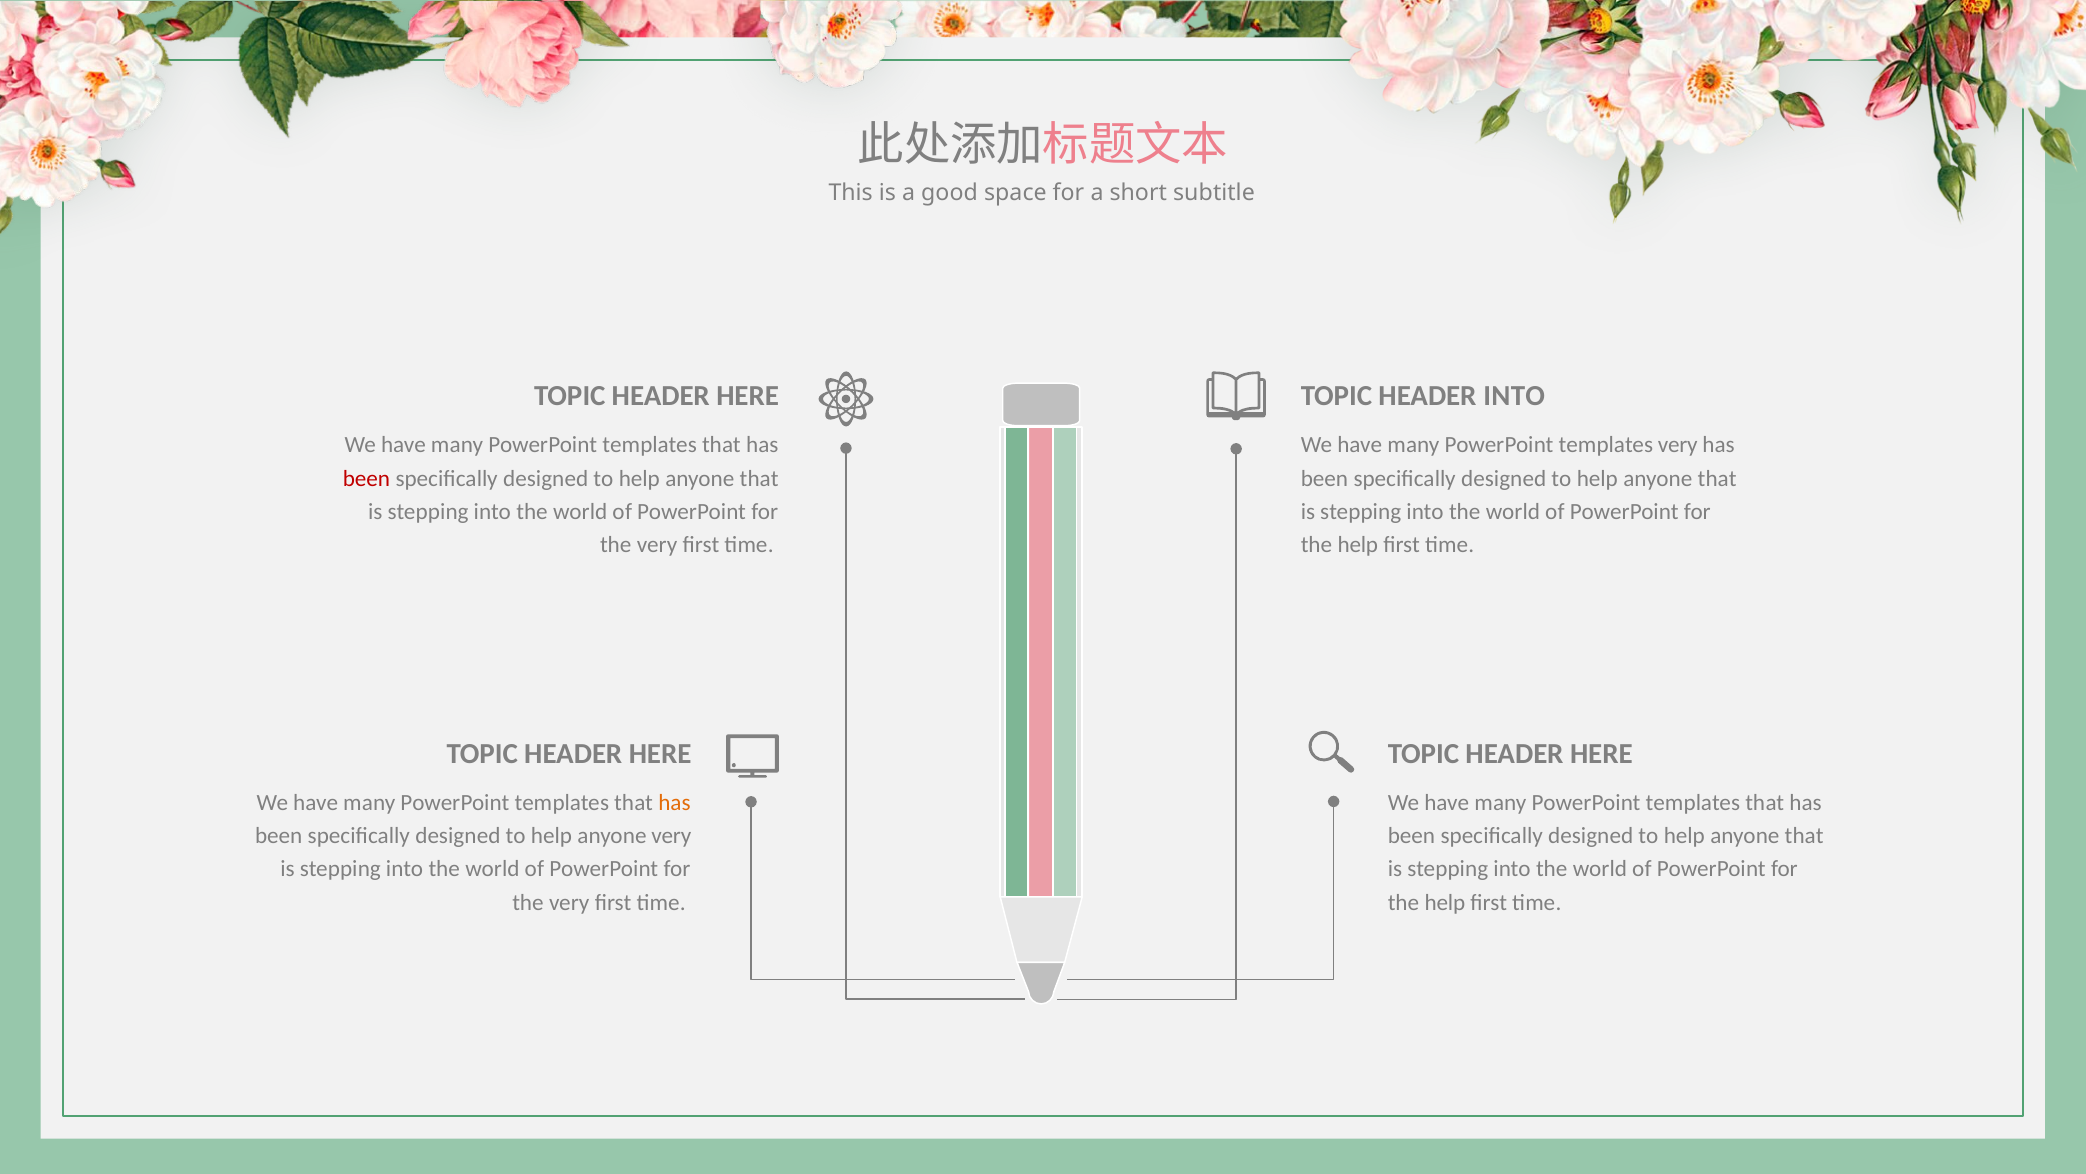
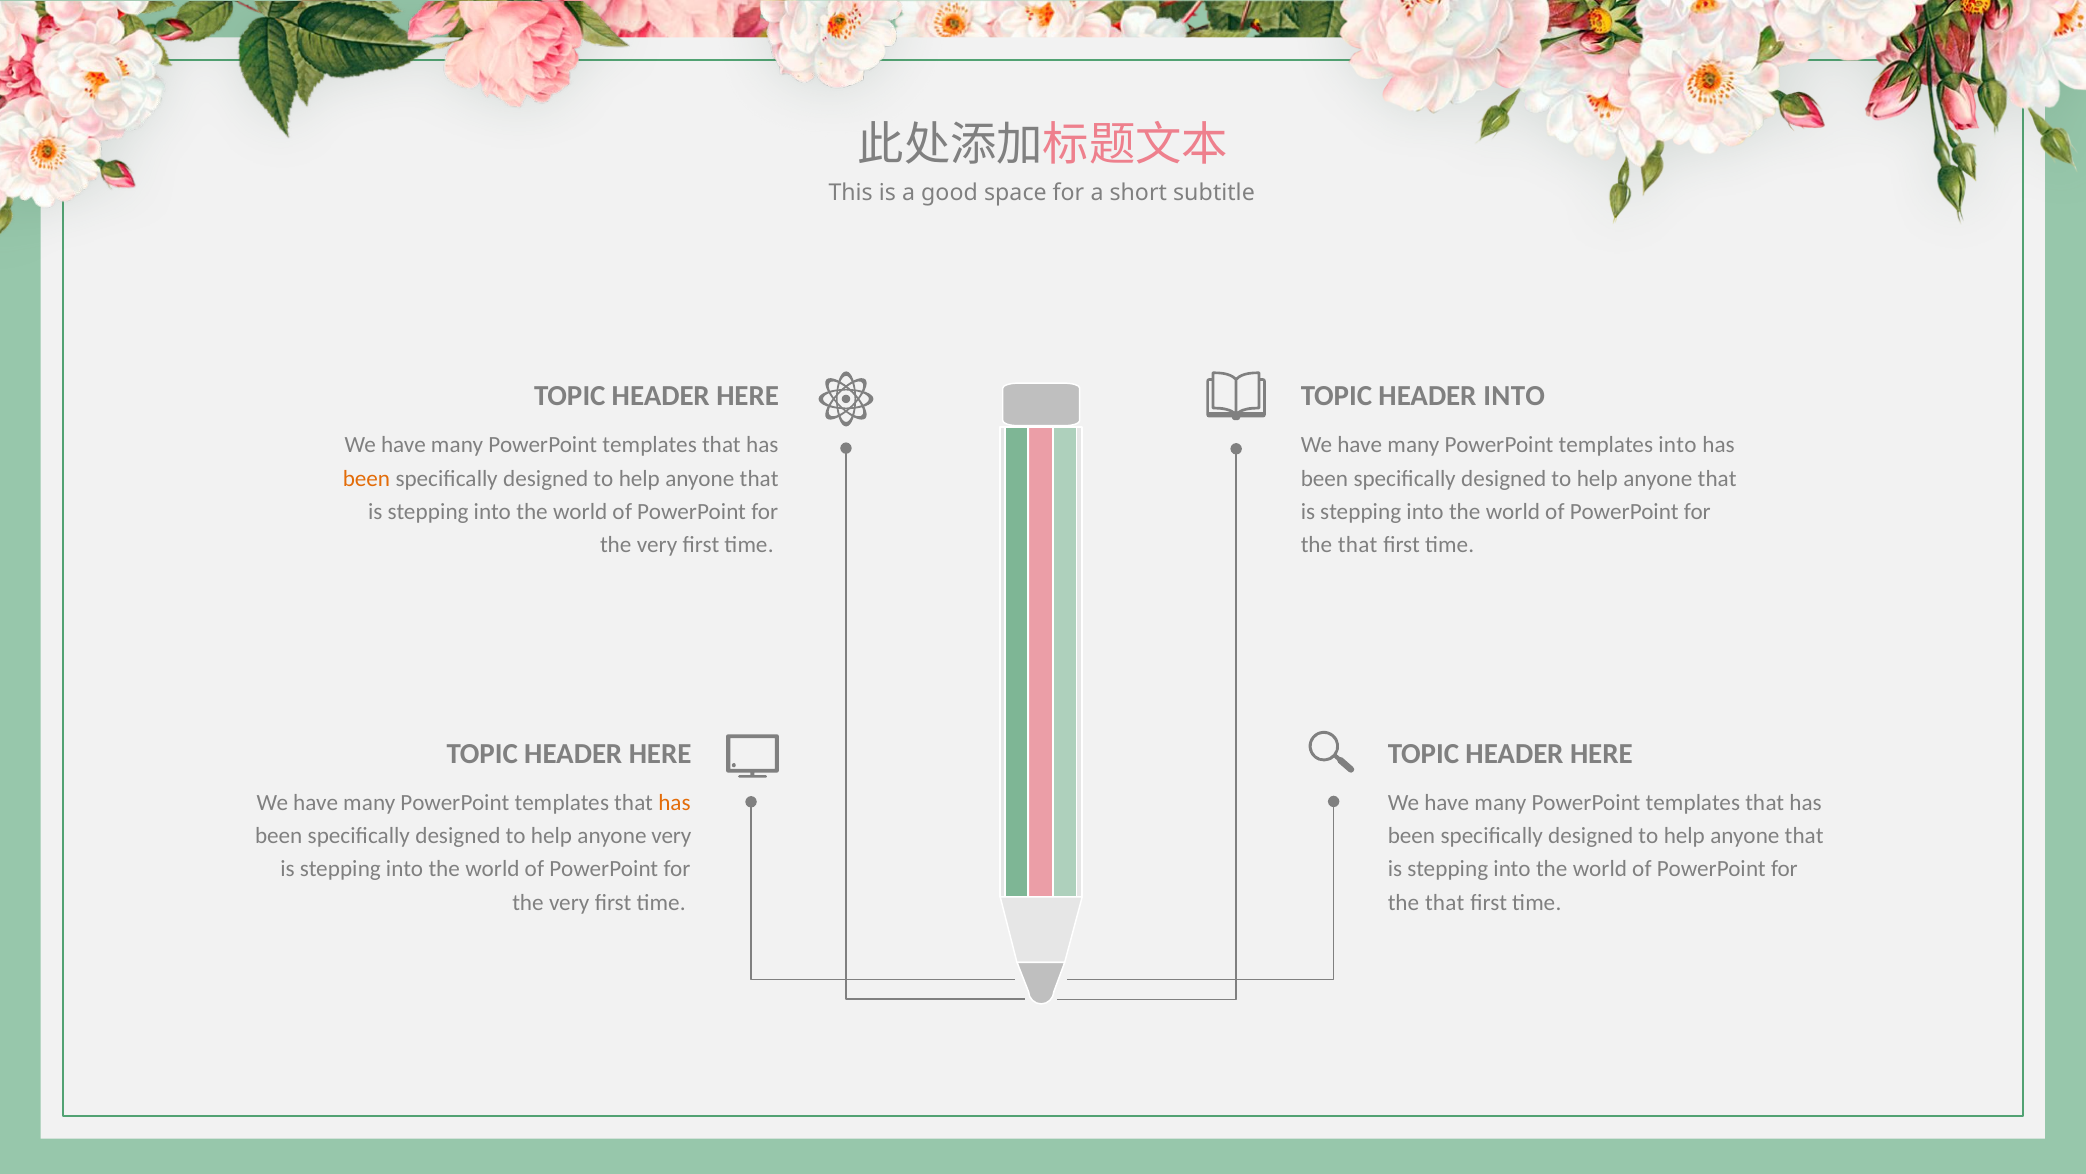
templates very: very -> into
been at (366, 478) colour: red -> orange
help at (1358, 545): help -> that
help at (1445, 902): help -> that
